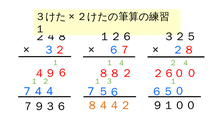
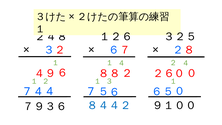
８４４２ colour: orange -> blue
